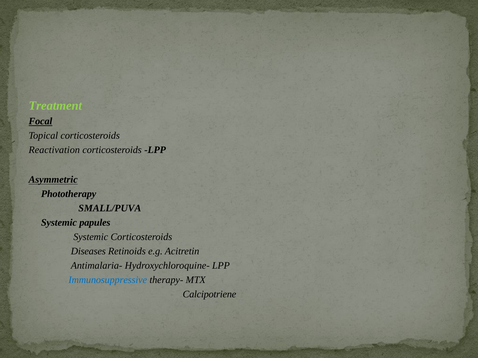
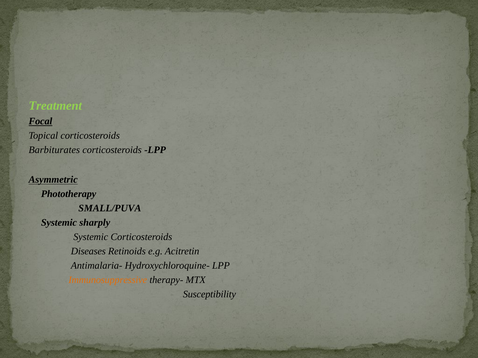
Reactivation: Reactivation -> Barbiturates
papules: papules -> sharply
Immunosuppressive colour: blue -> orange
Calcipotriene: Calcipotriene -> Susceptibility
